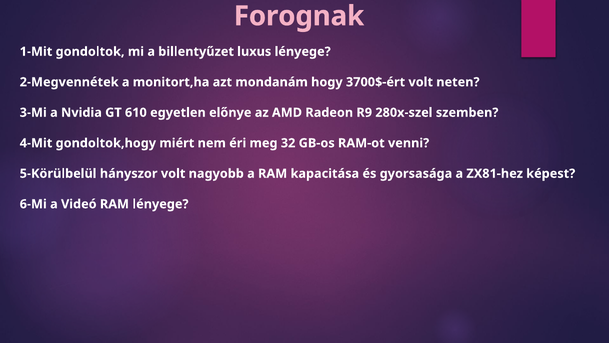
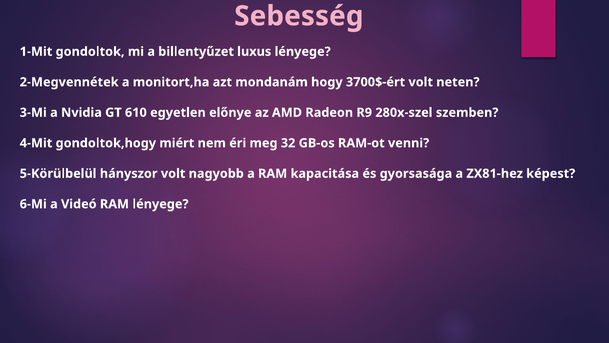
Forognak: Forognak -> Sebesség
